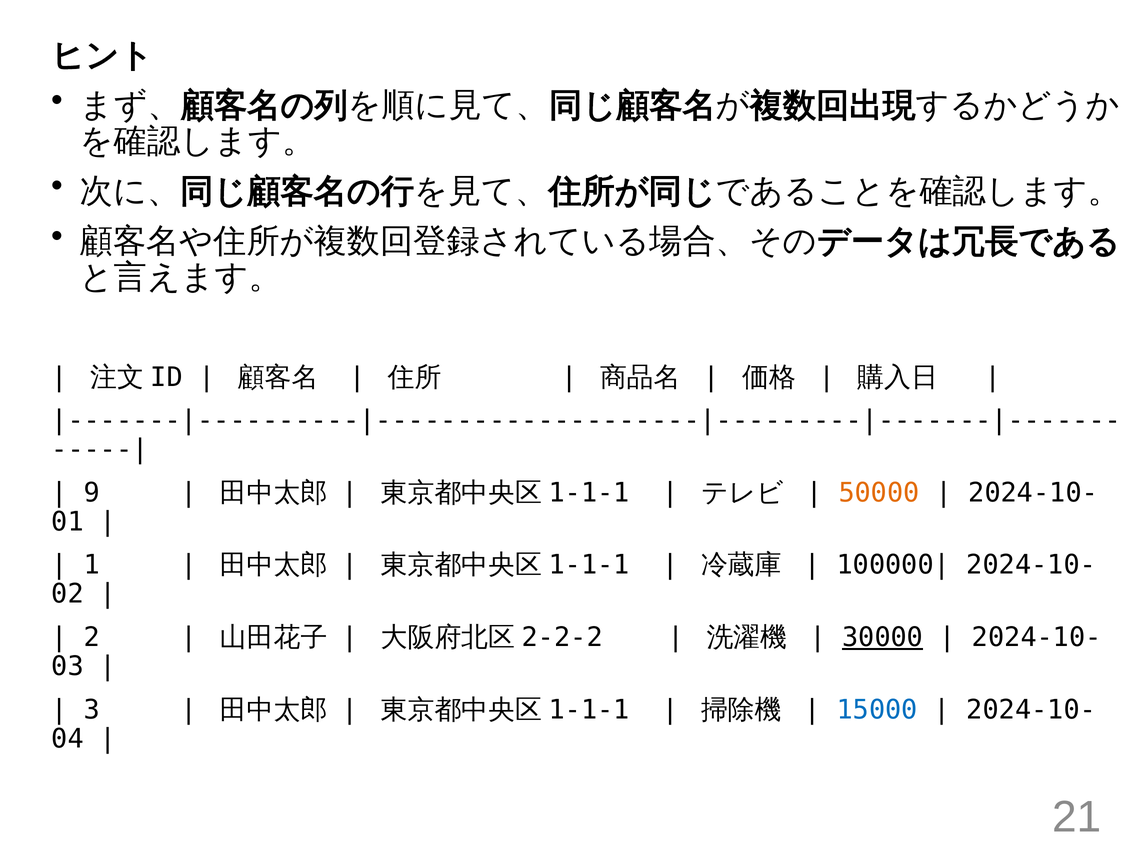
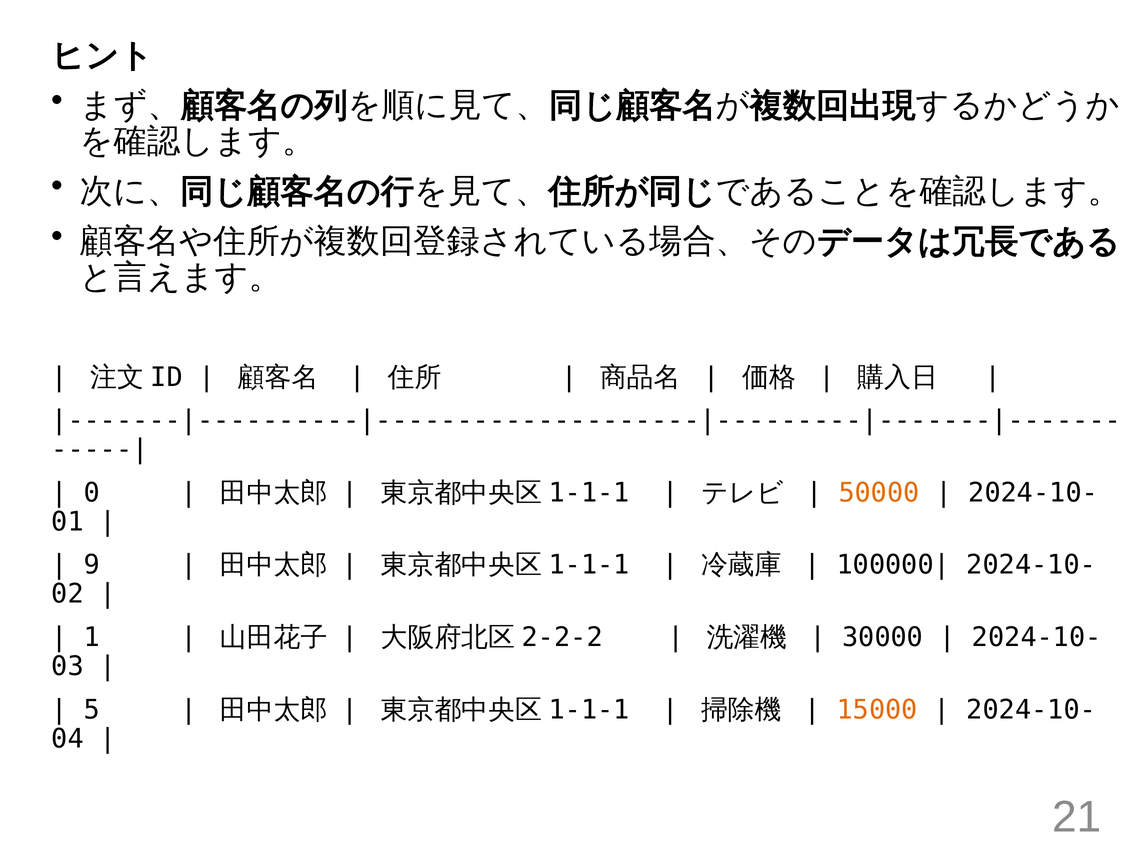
9: 9 -> 0
1: 1 -> 9
2: 2 -> 1
30000 underline: present -> none
3: 3 -> 5
15000 colour: blue -> orange
